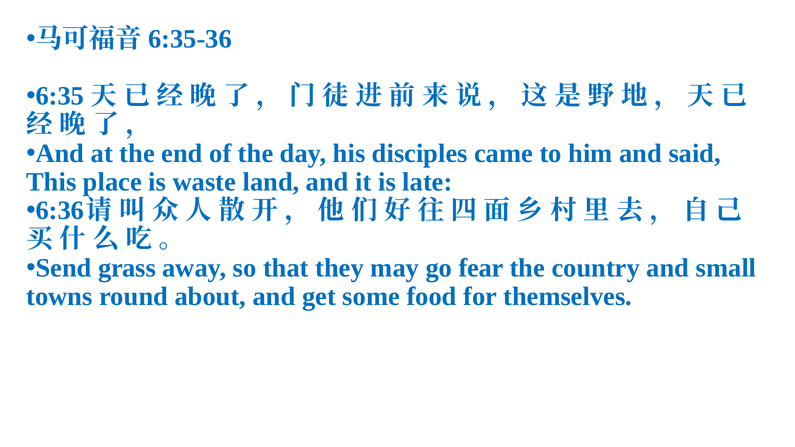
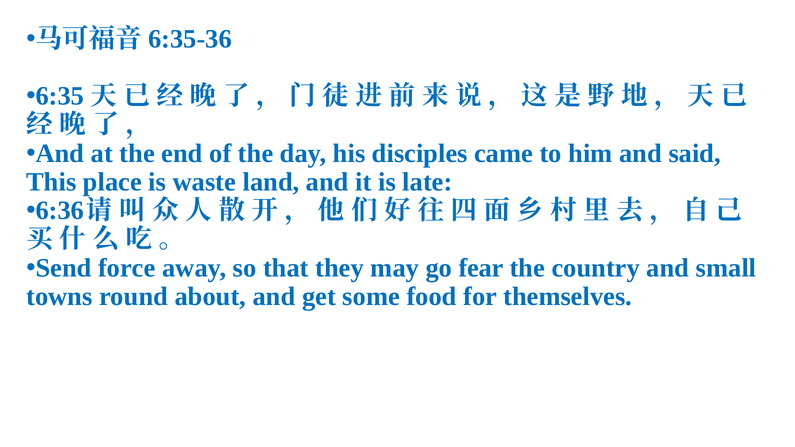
grass: grass -> force
